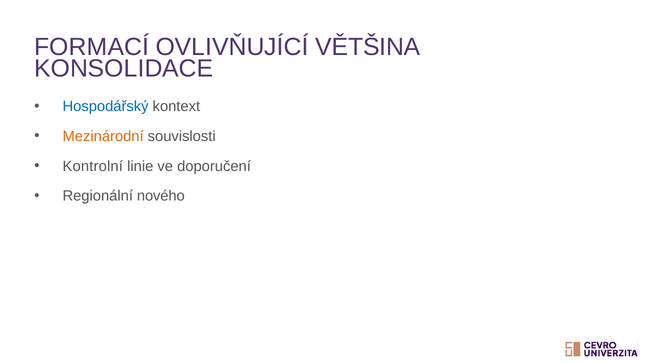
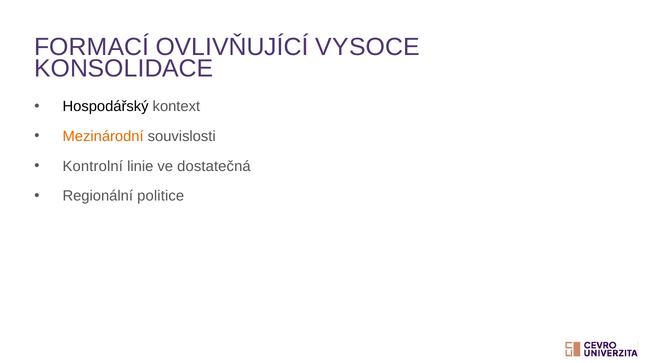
VĚTŠINA: VĚTŠINA -> VYSOCE
Hospodářský colour: blue -> black
doporučení: doporučení -> dostatečná
nového: nového -> politice
